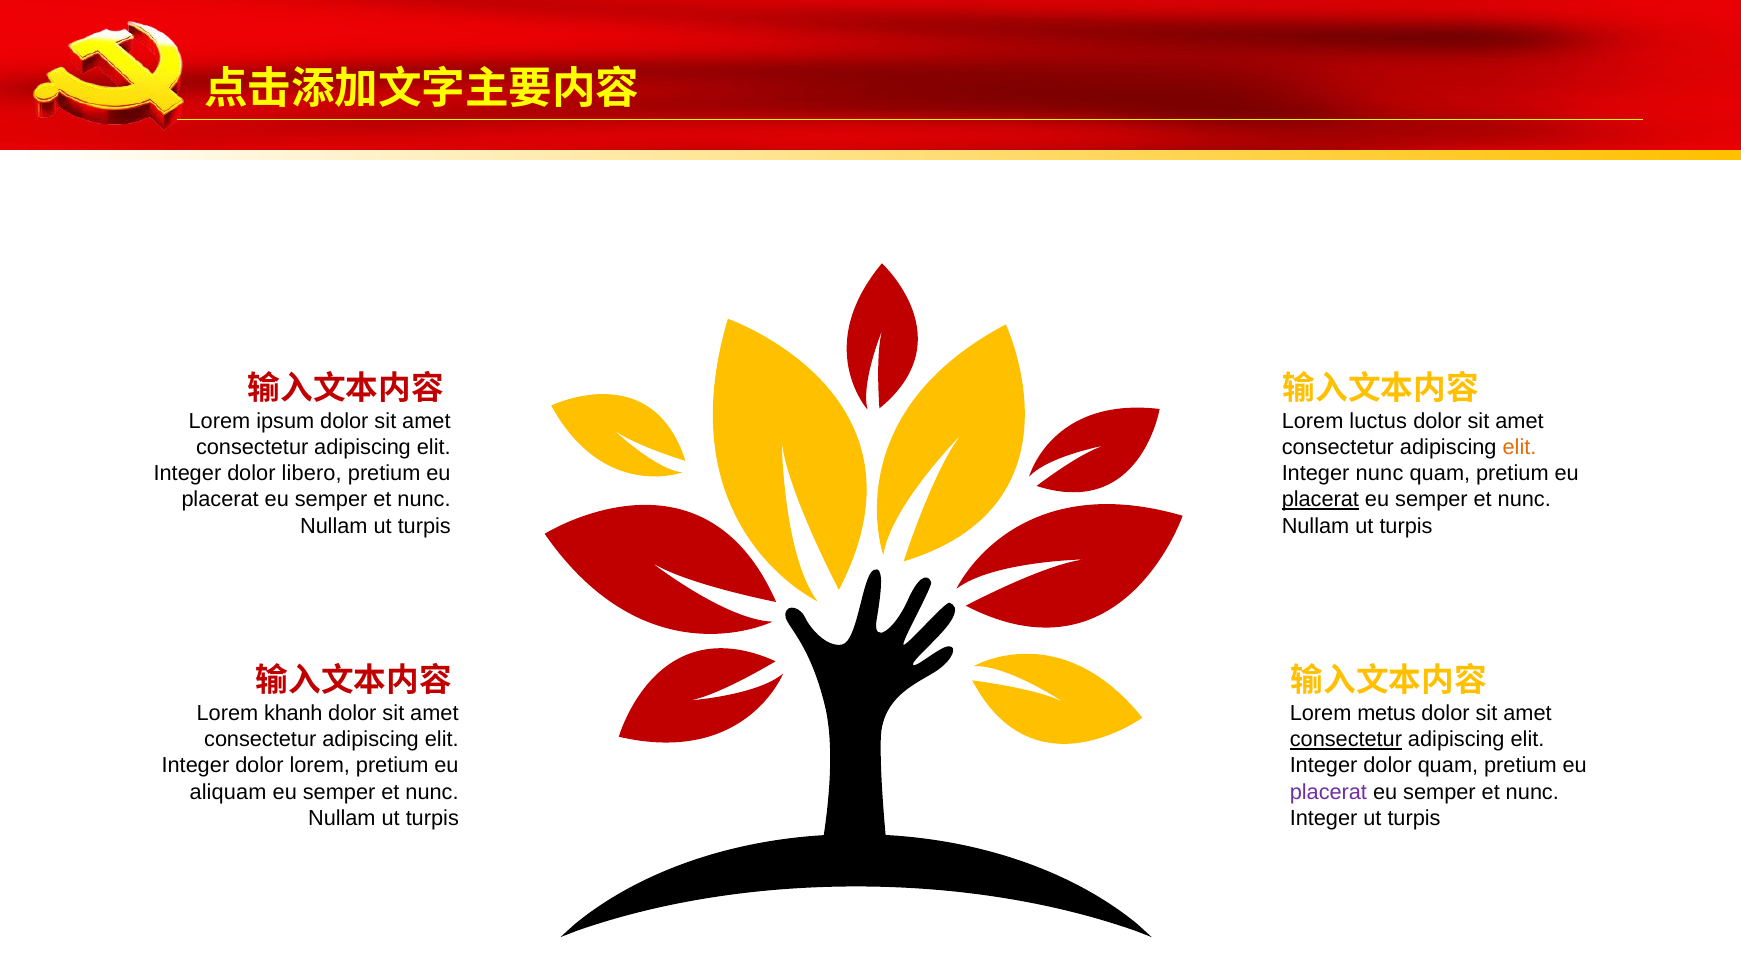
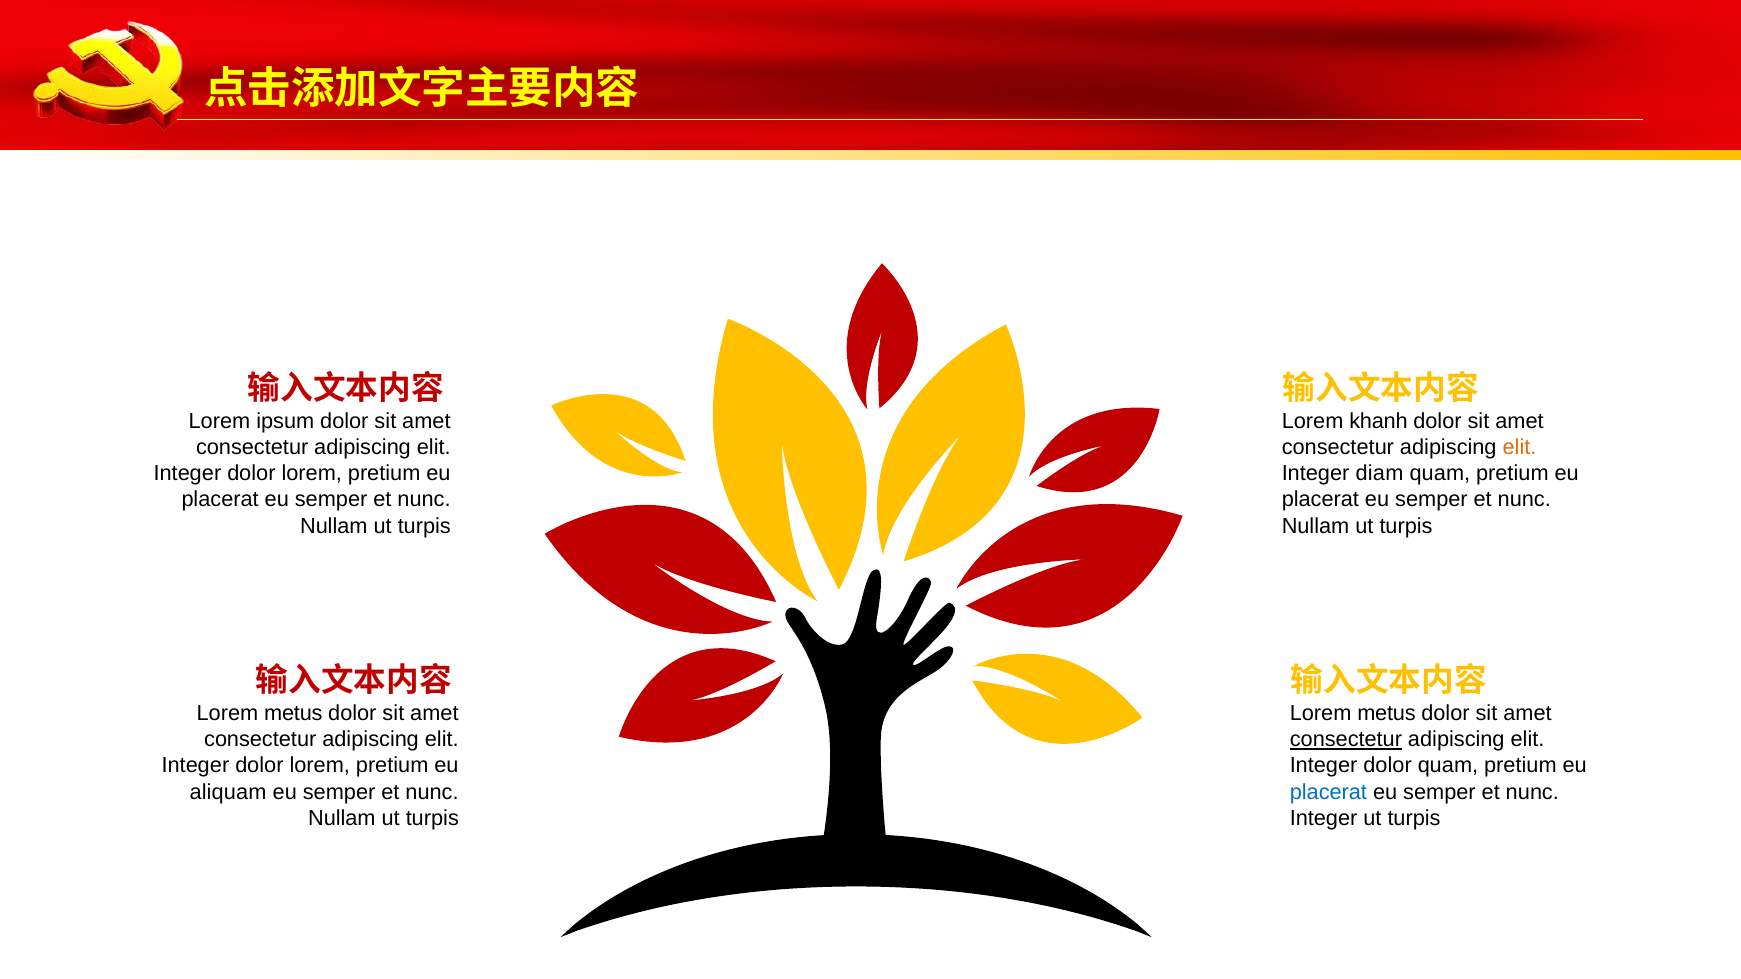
luctus: luctus -> khanh
libero at (312, 474): libero -> lorem
Integer nunc: nunc -> diam
placerat at (1320, 500) underline: present -> none
khanh at (293, 714): khanh -> metus
placerat at (1328, 792) colour: purple -> blue
